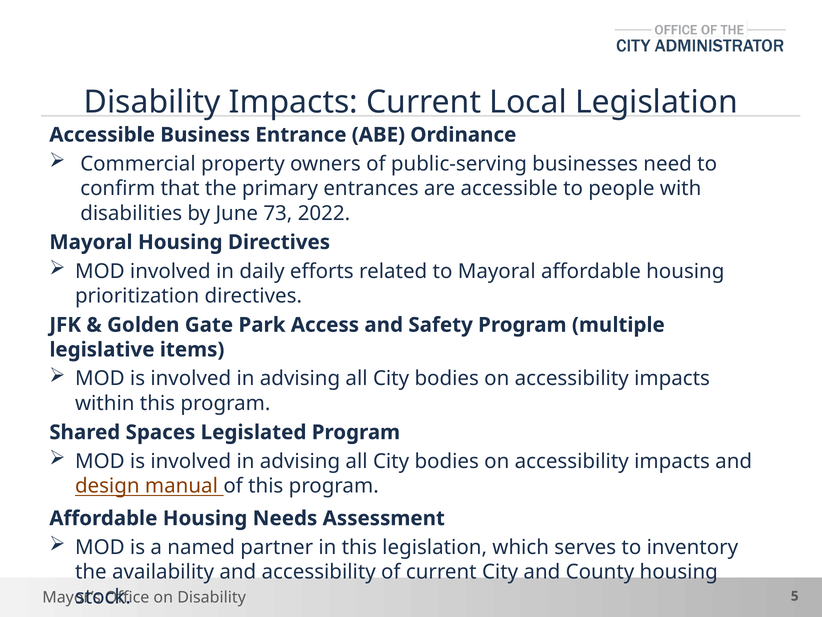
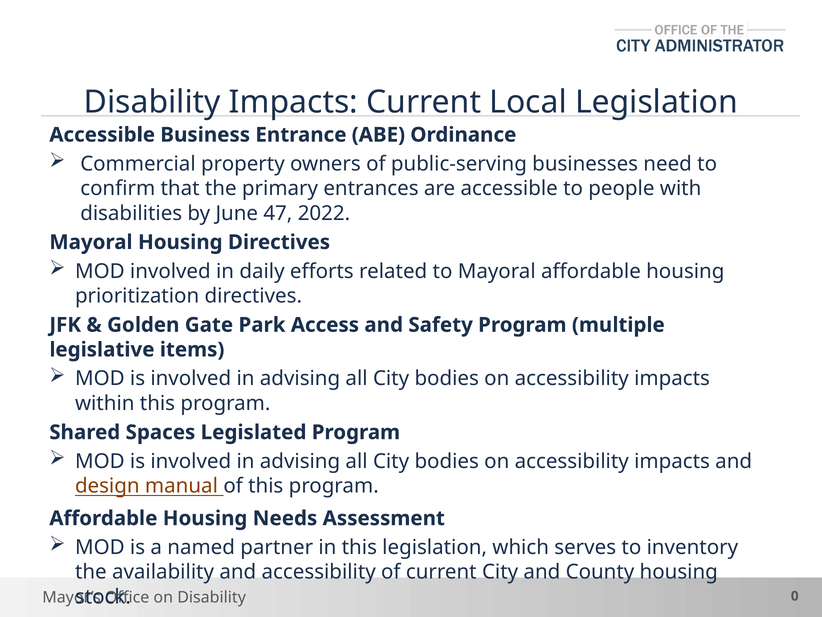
73: 73 -> 47
5: 5 -> 0
